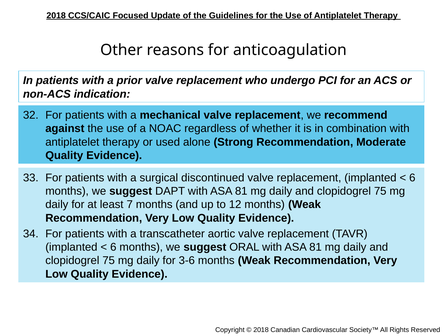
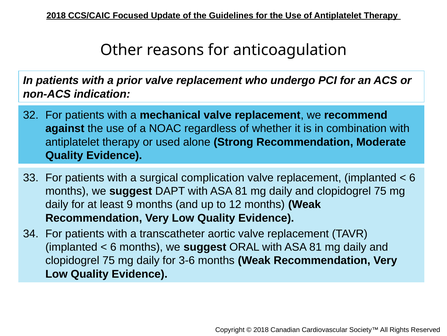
discontinued: discontinued -> complication
7: 7 -> 9
